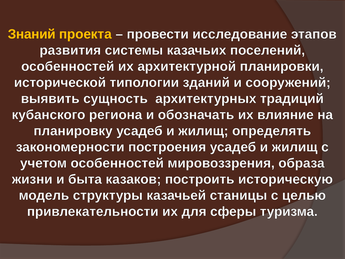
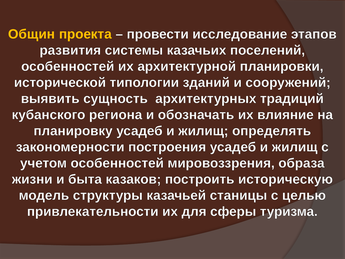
Знаний: Знаний -> Общин
